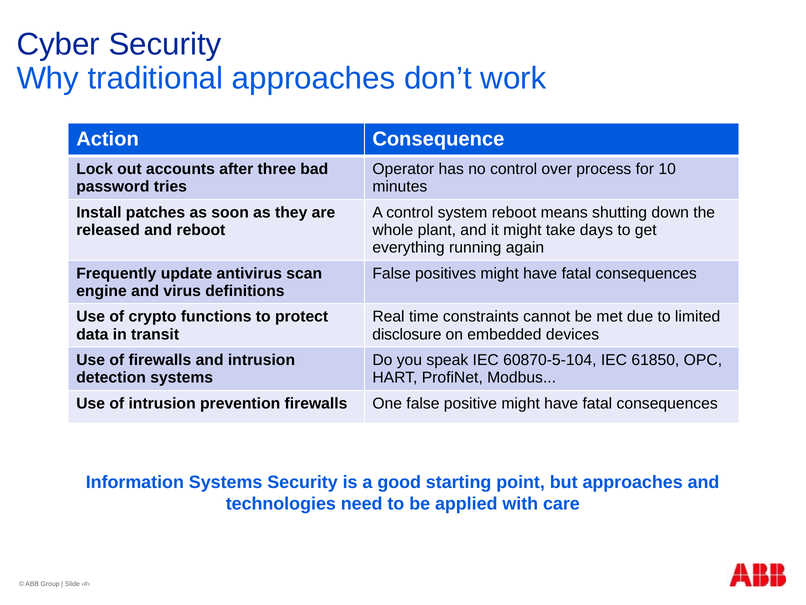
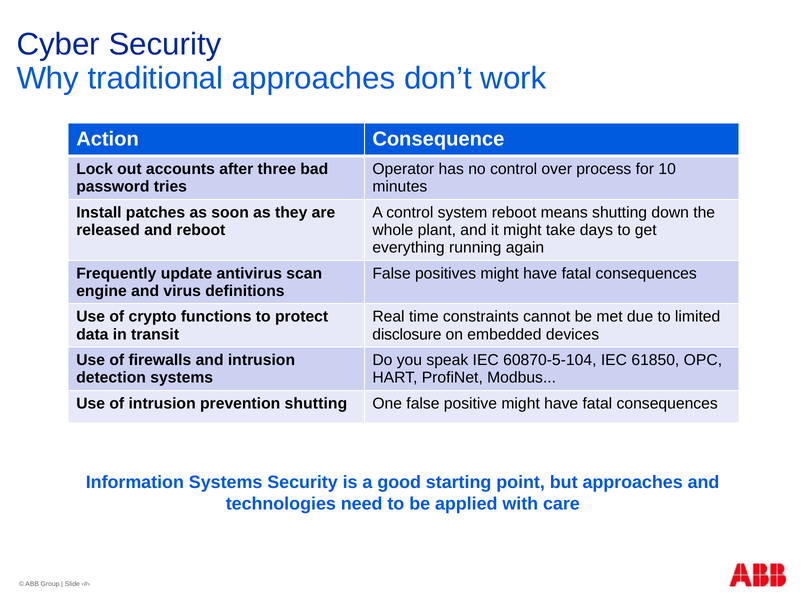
prevention firewalls: firewalls -> shutting
